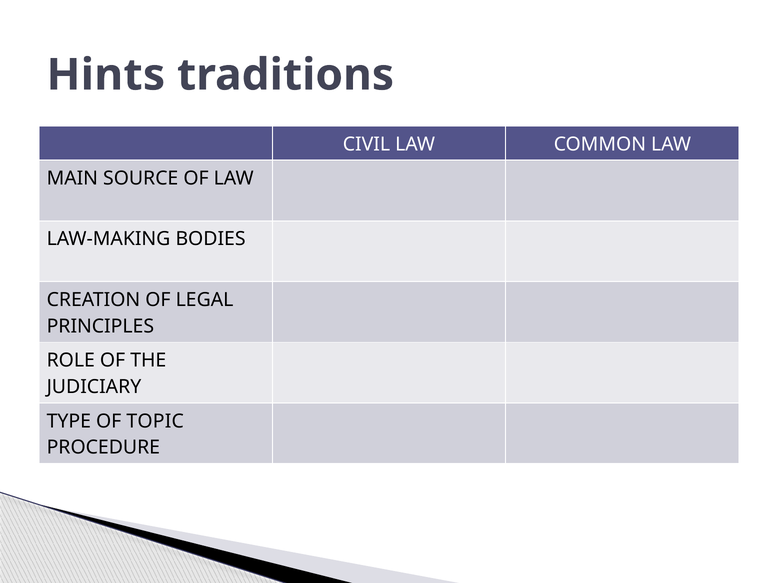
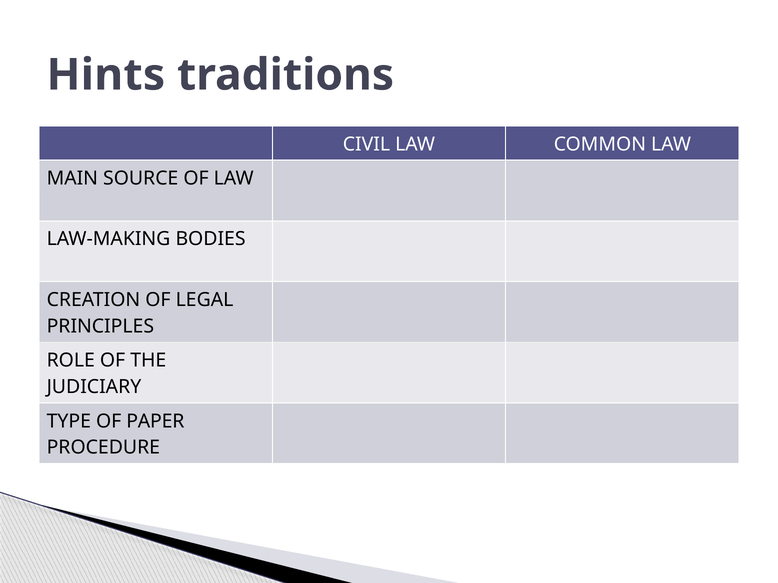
TOPIC: TOPIC -> PAPER
